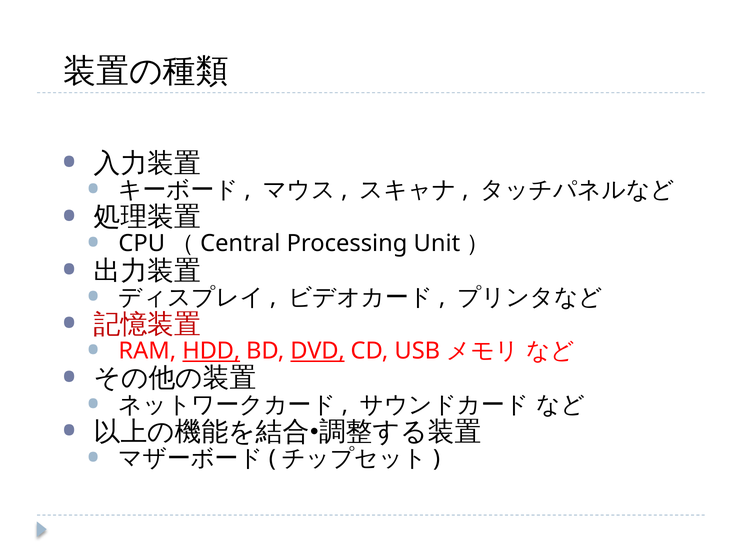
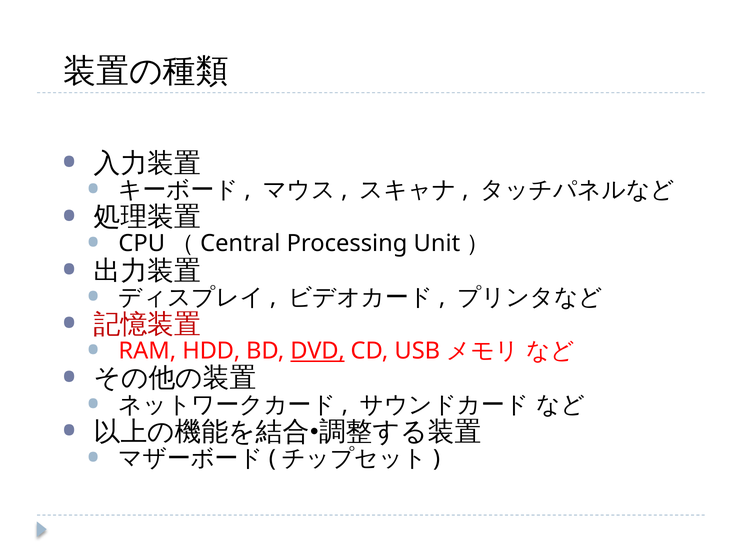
HDD underline: present -> none
